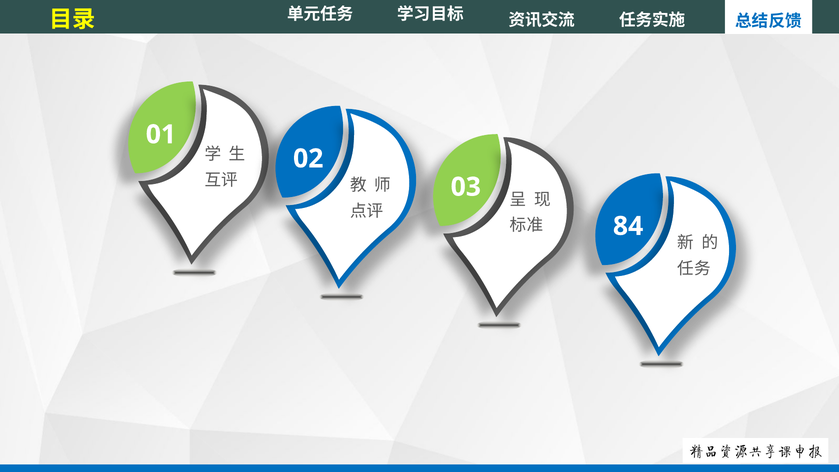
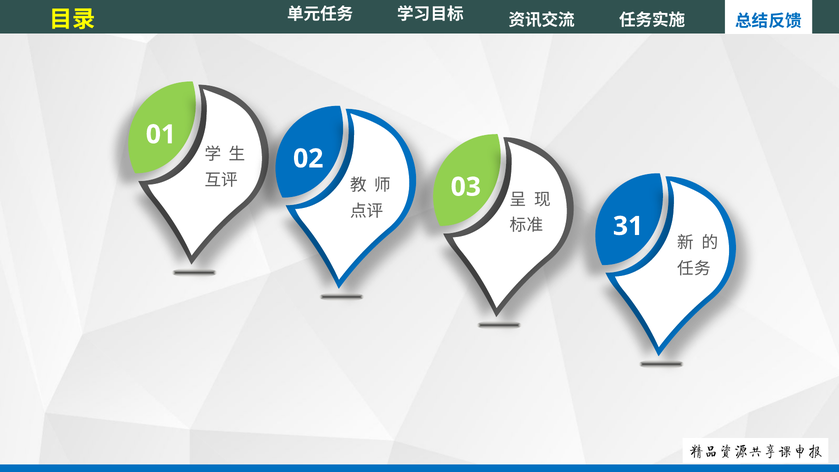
84: 84 -> 31
